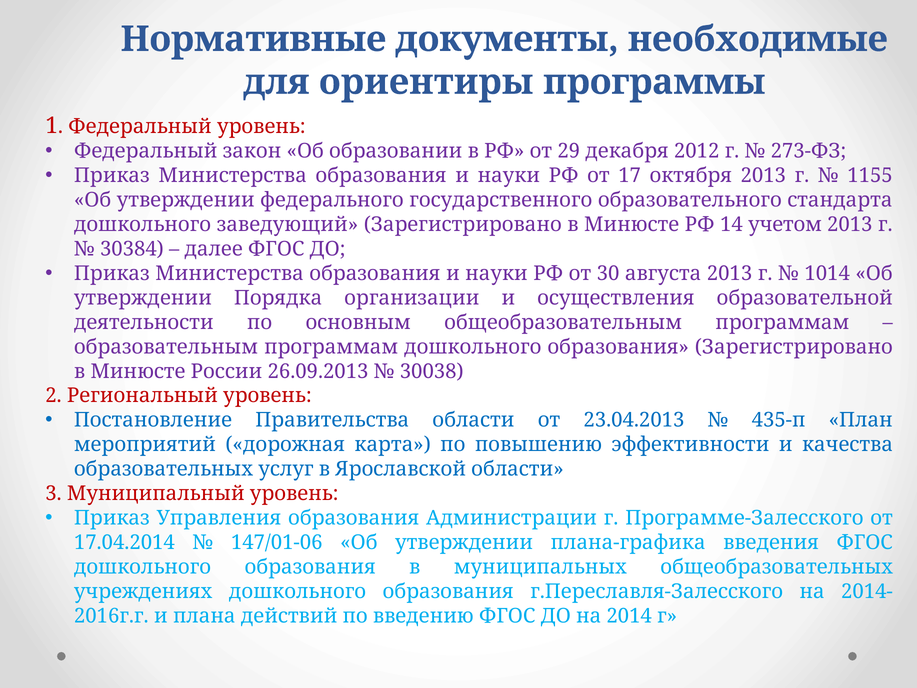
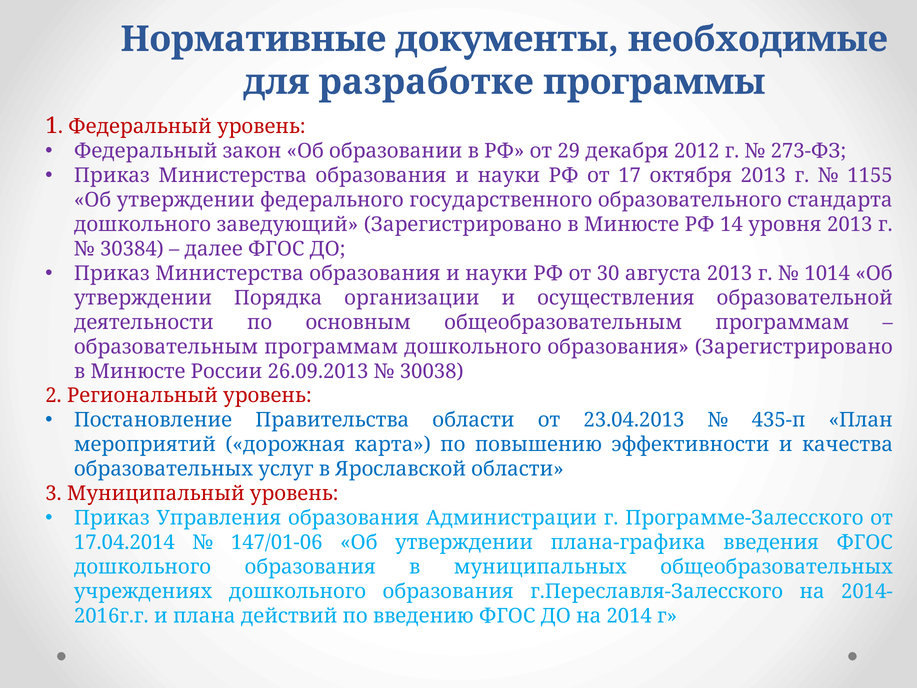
ориентиры: ориентиры -> разработке
учетом: учетом -> уровня
